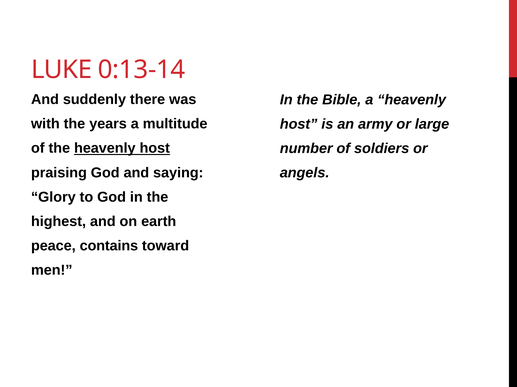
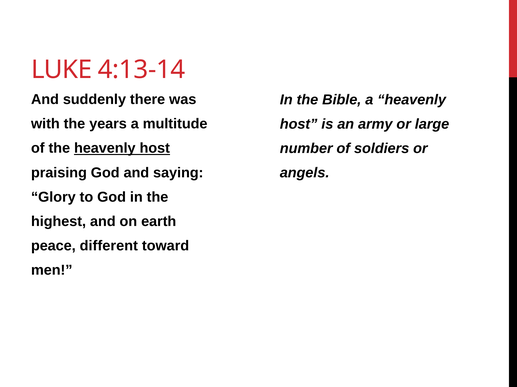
0:13-14: 0:13-14 -> 4:13-14
contains: contains -> different
